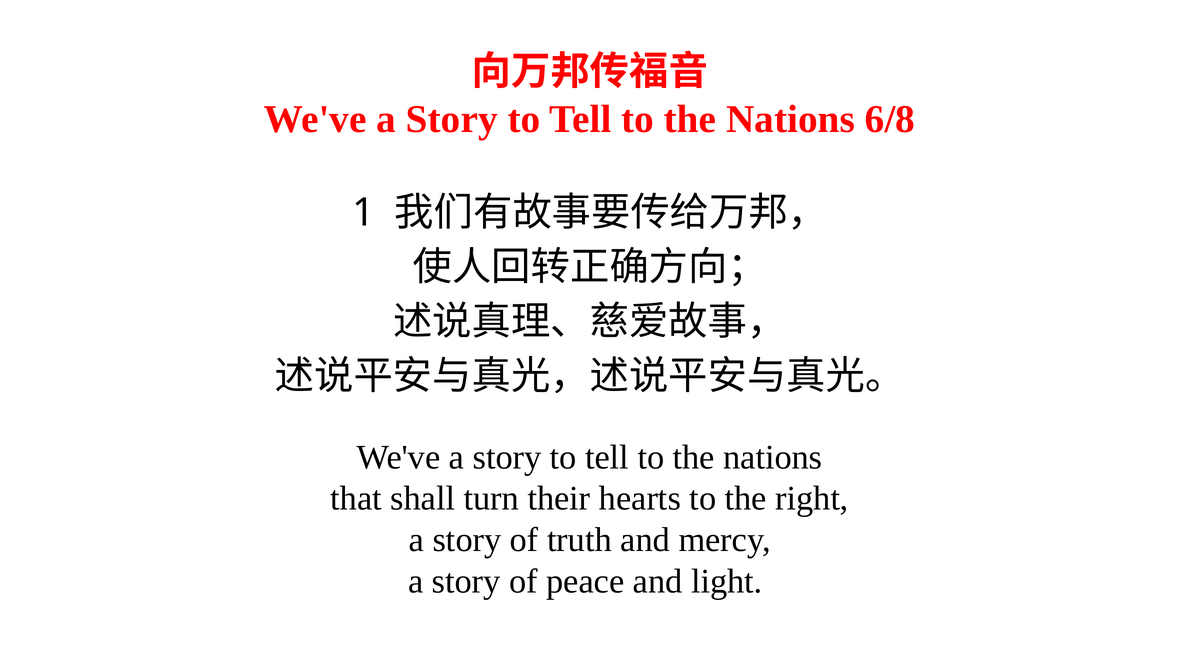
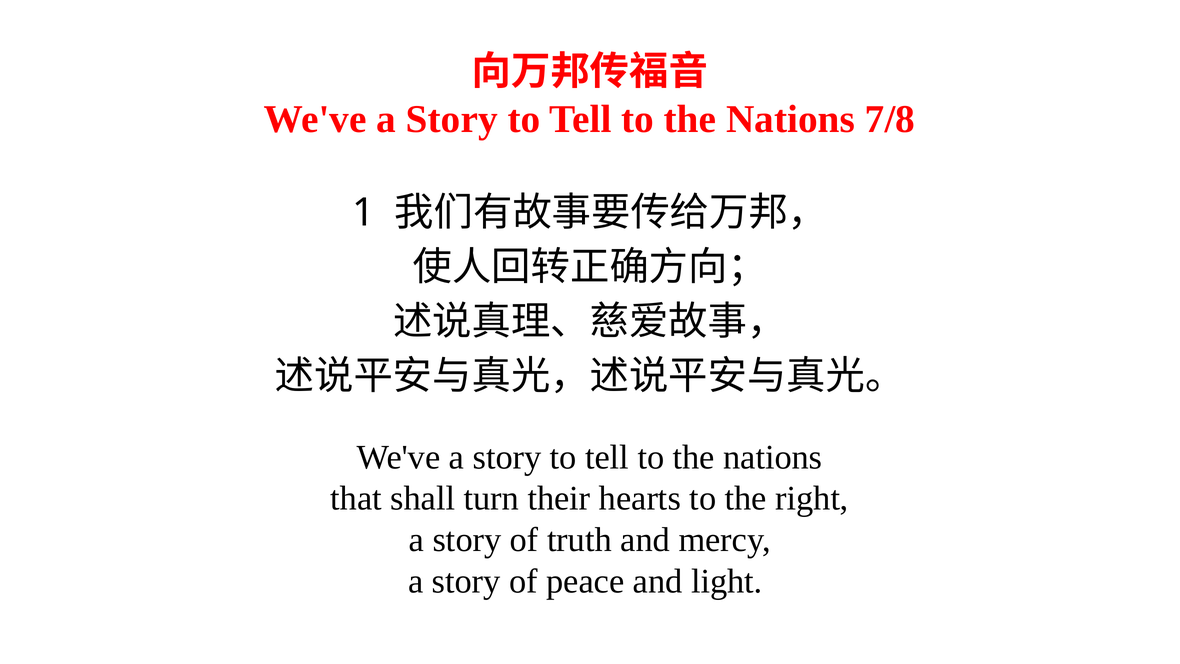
6/8: 6/8 -> 7/8
